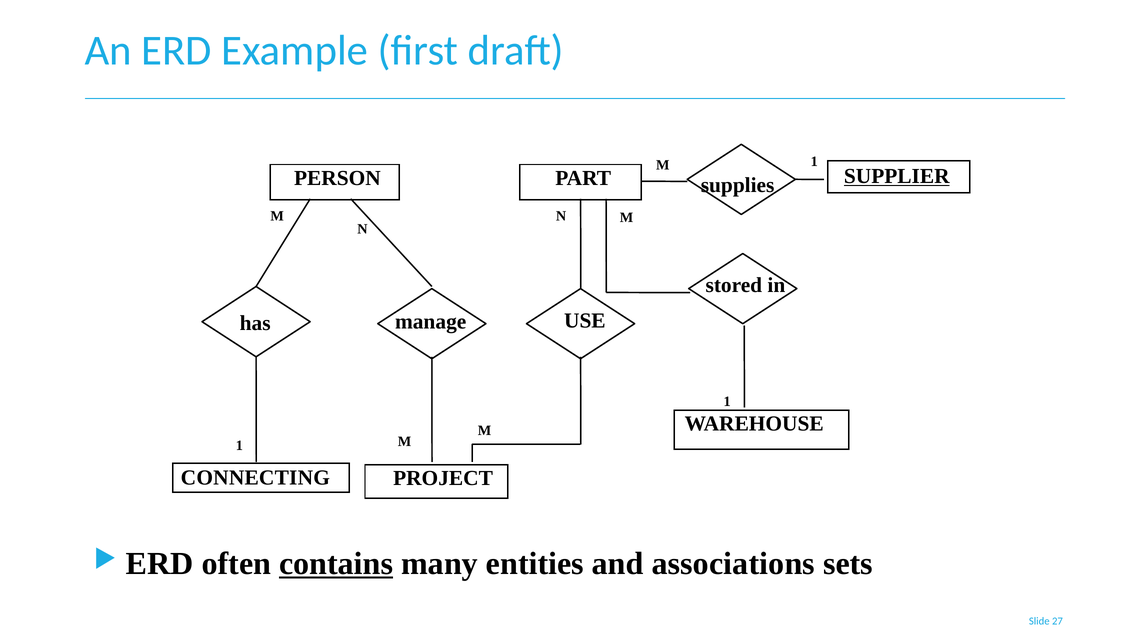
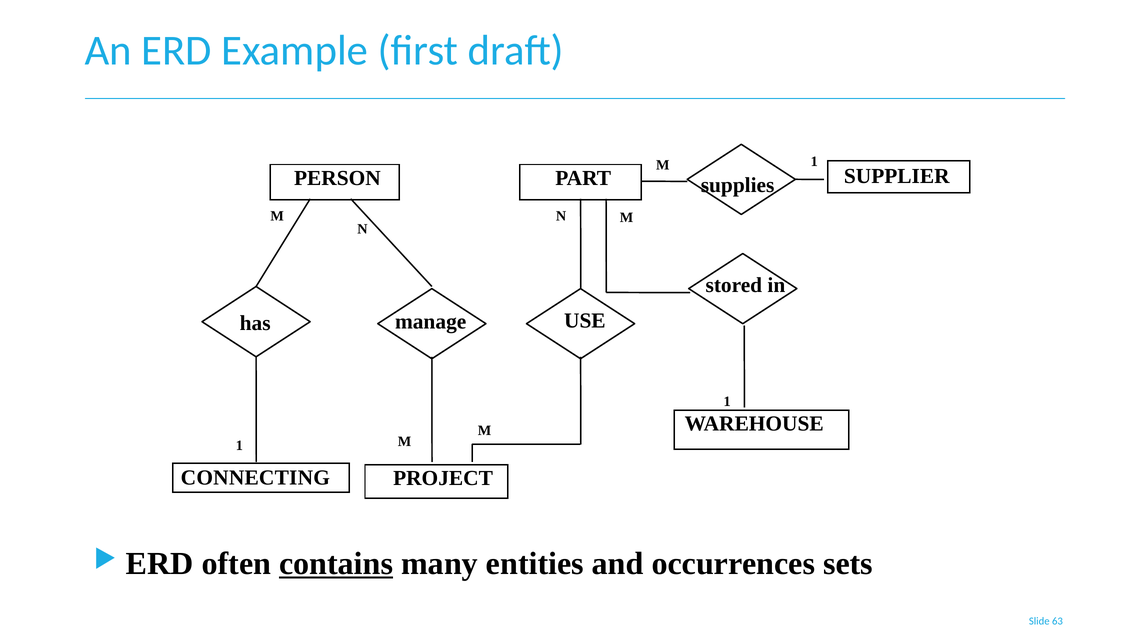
SUPPLIER underline: present -> none
associations: associations -> occurrences
27: 27 -> 63
